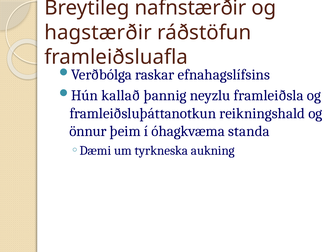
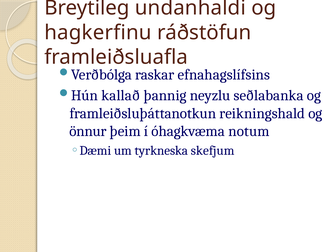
nafnstærðir: nafnstærðir -> undanhaldi
hagstærðir: hagstærðir -> hagkerfinu
framleiðsla: framleiðsla -> seðlabanka
standa: standa -> notum
aukning: aukning -> skefjum
